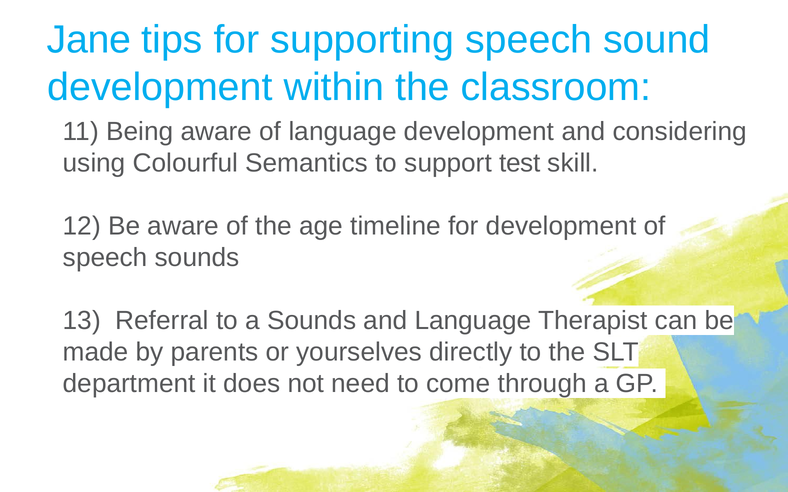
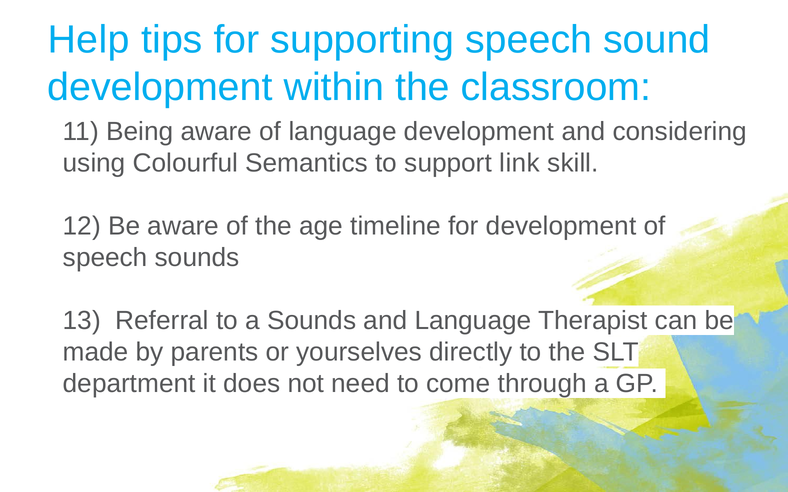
Jane: Jane -> Help
test: test -> link
